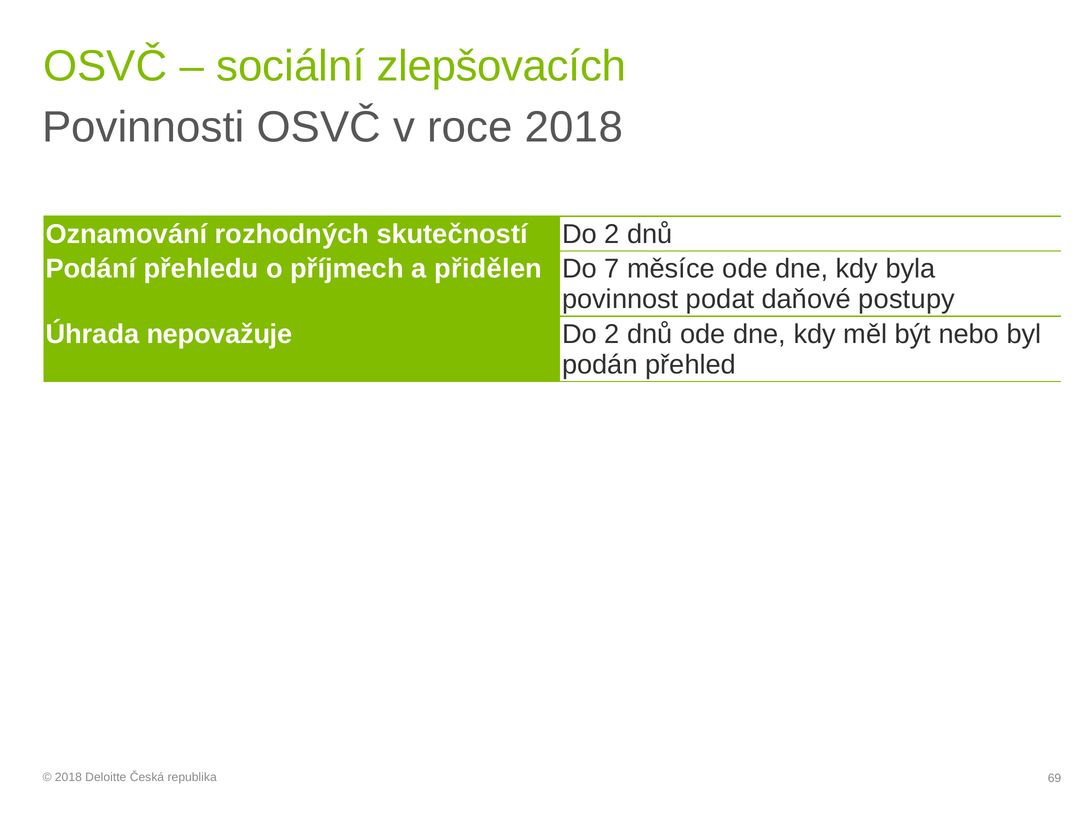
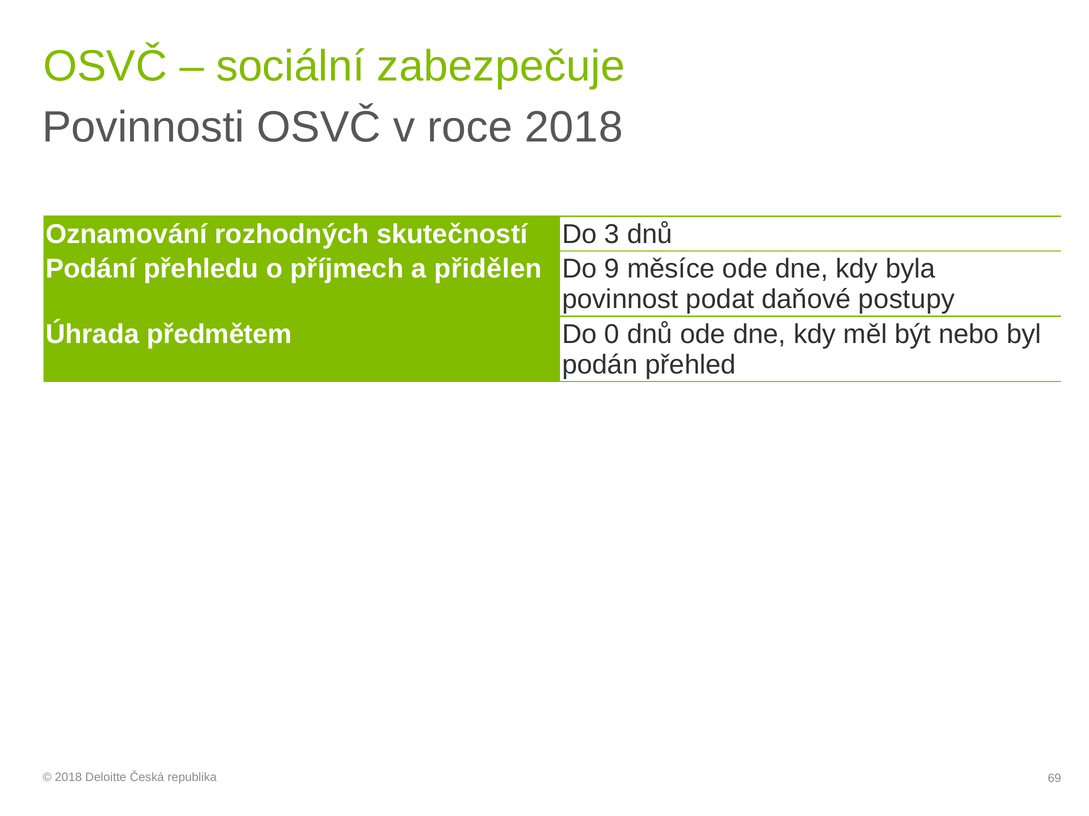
zlepšovacích: zlepšovacích -> zabezpečuje
skutečností Do 2: 2 -> 3
7: 7 -> 9
nepovažuje: nepovažuje -> předmětem
2 at (612, 334): 2 -> 0
